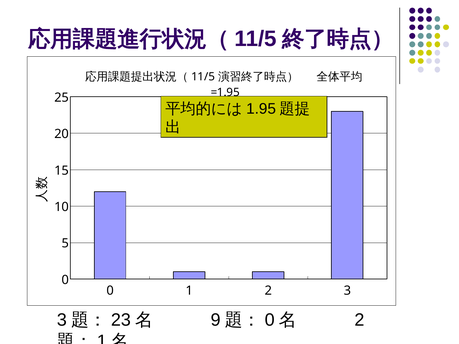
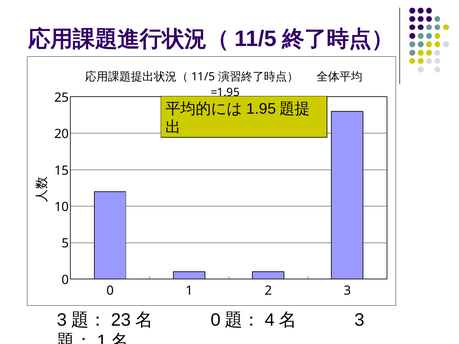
9 at (216, 320): 9 -> 0
0 at (270, 320): 0 -> 4
2 at (359, 320): 2 -> 3
